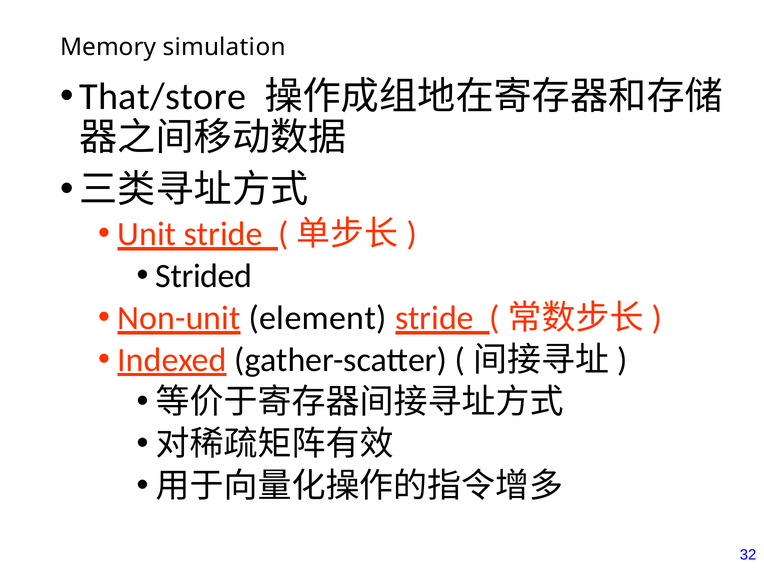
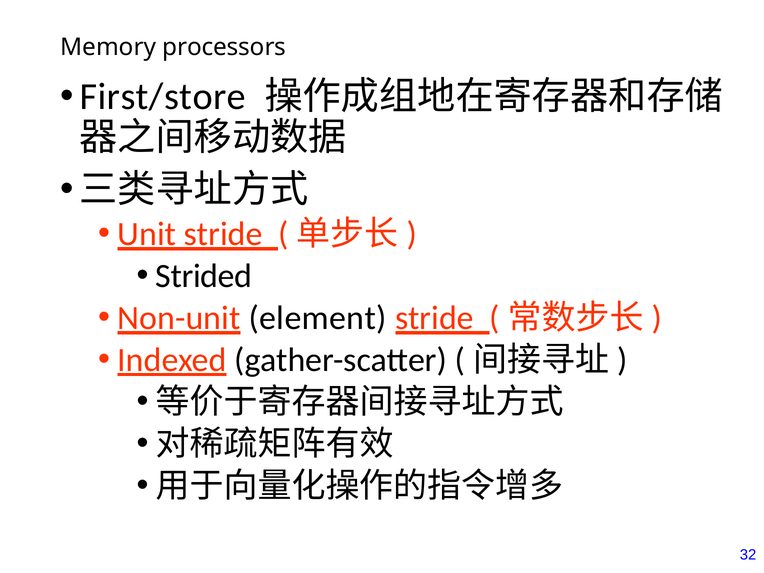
simulation: simulation -> processors
That/store: That/store -> First/store
